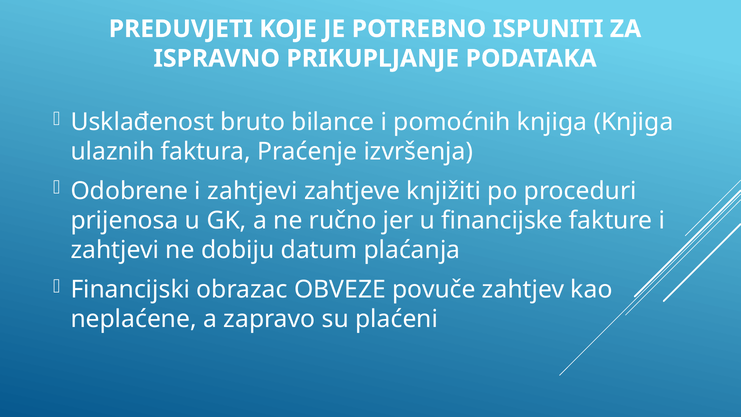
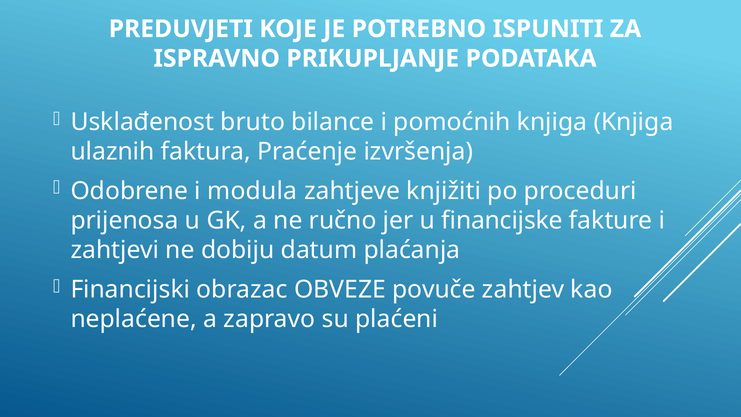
Odobrene i zahtjevi: zahtjevi -> modula
